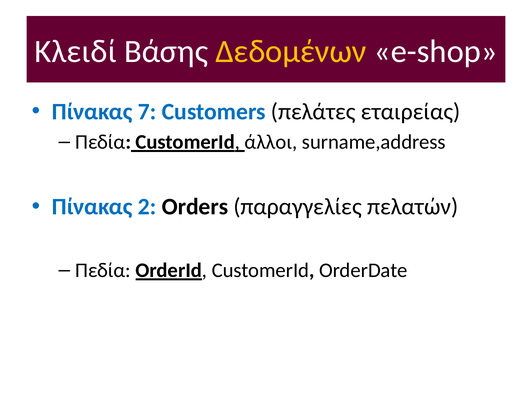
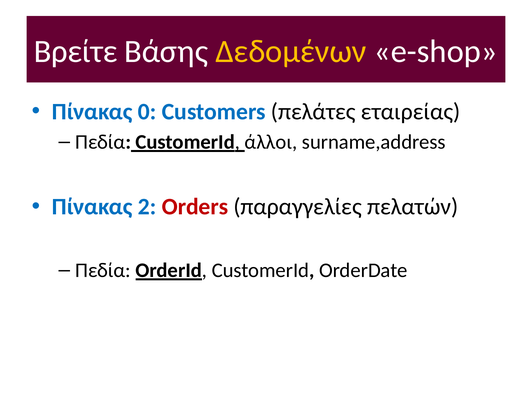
Κλειδί: Κλειδί -> Βρείτε
7: 7 -> 0
Orders colour: black -> red
